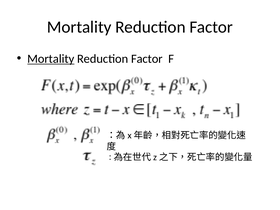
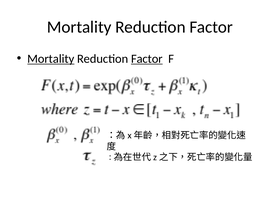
Factor at (147, 59) underline: none -> present
